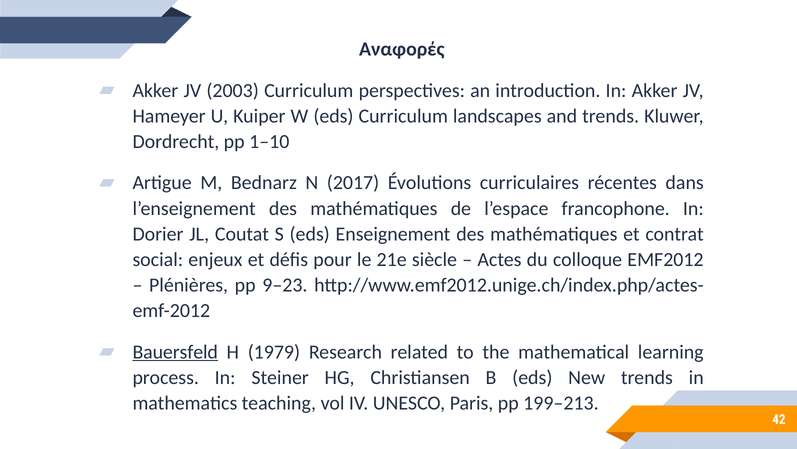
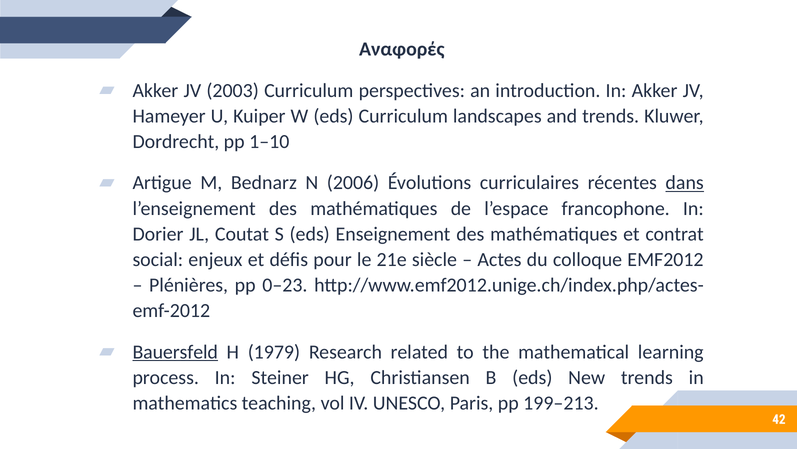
2017: 2017 -> 2006
dans underline: none -> present
9–23: 9–23 -> 0–23
